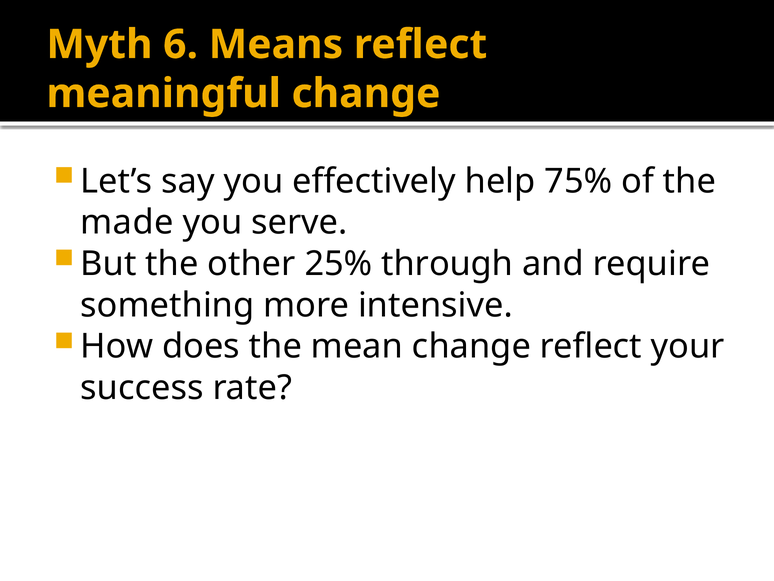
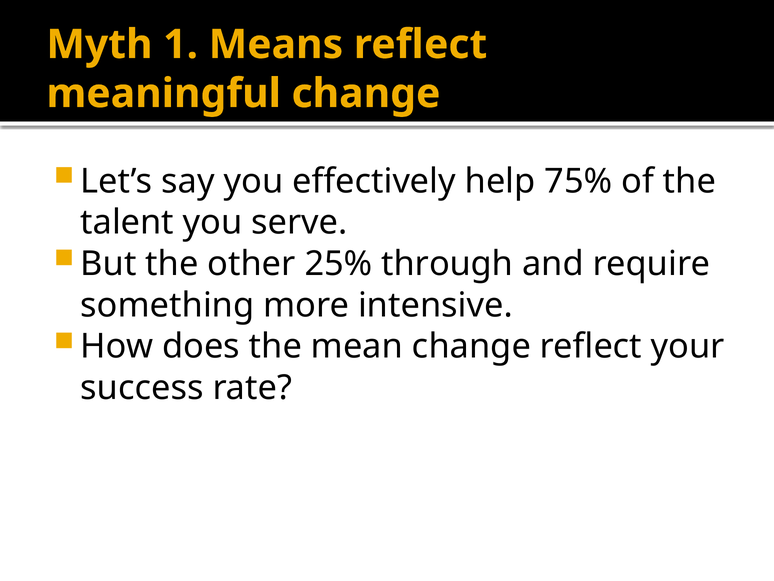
6: 6 -> 1
made: made -> talent
